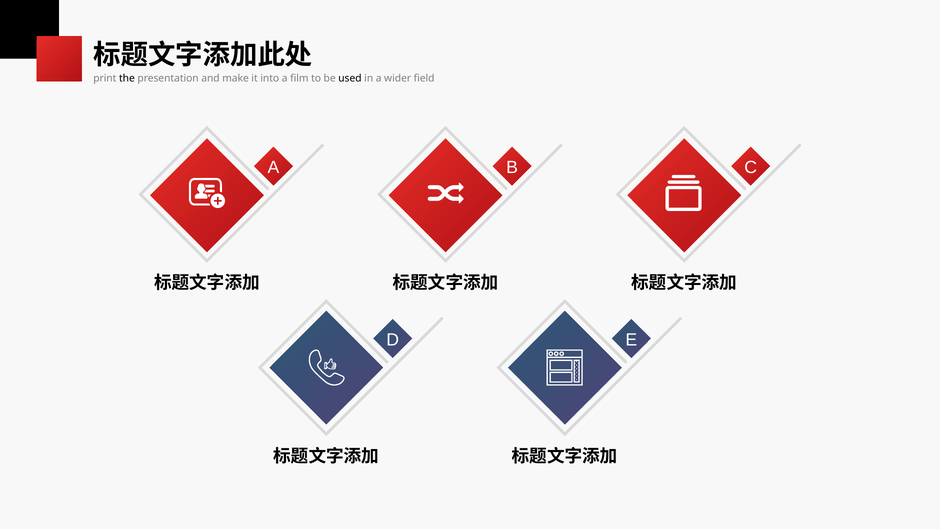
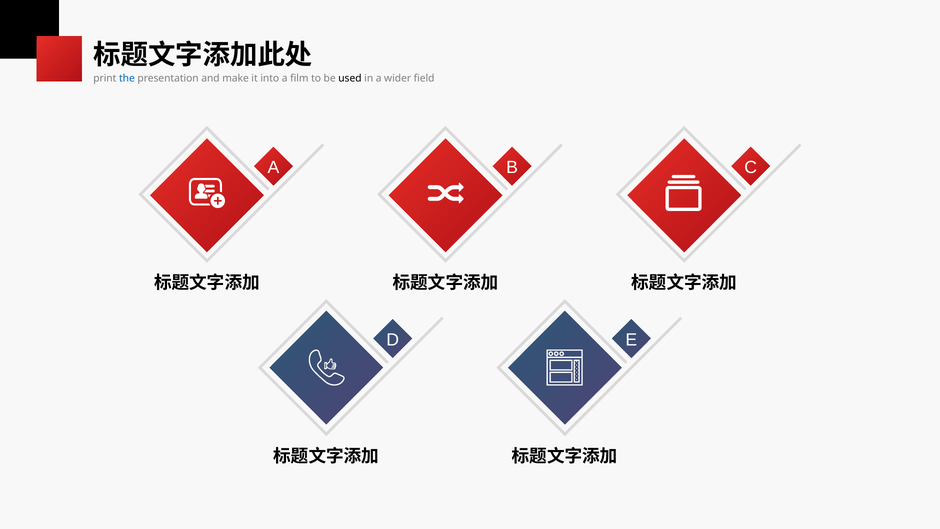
the colour: black -> blue
